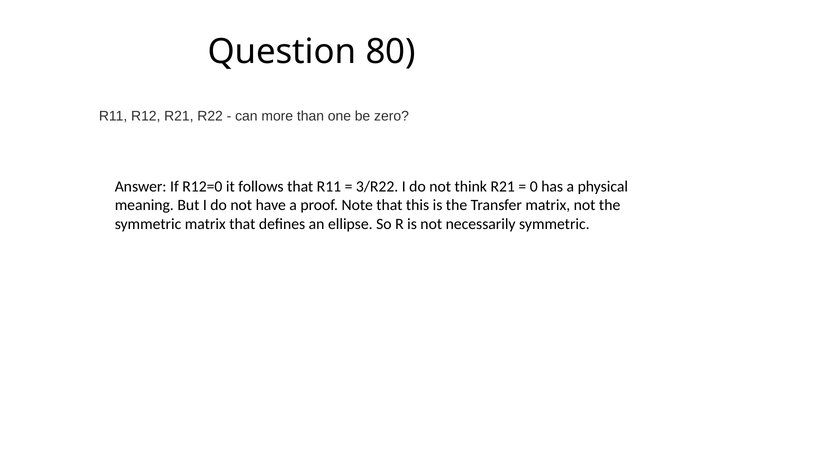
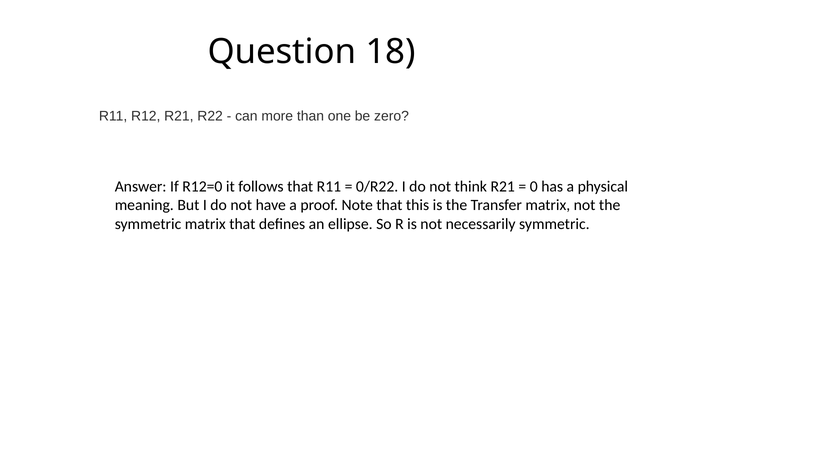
80: 80 -> 18
3/R22: 3/R22 -> 0/R22
